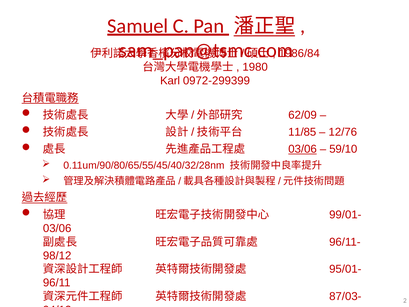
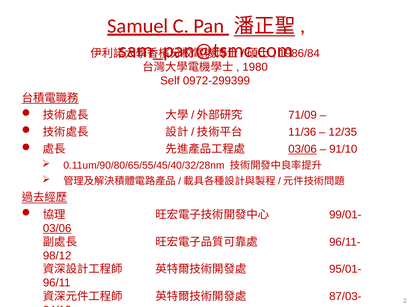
Karl: Karl -> Self
62/09: 62/09 -> 71/09
11/85: 11/85 -> 11/36
12/76: 12/76 -> 12/35
59/10: 59/10 -> 91/10
03/06 at (57, 228) underline: none -> present
